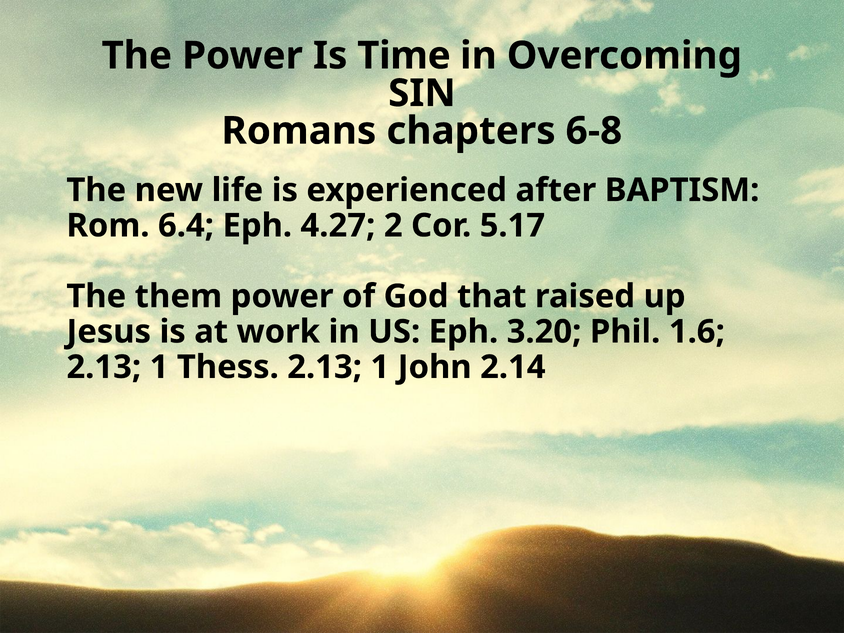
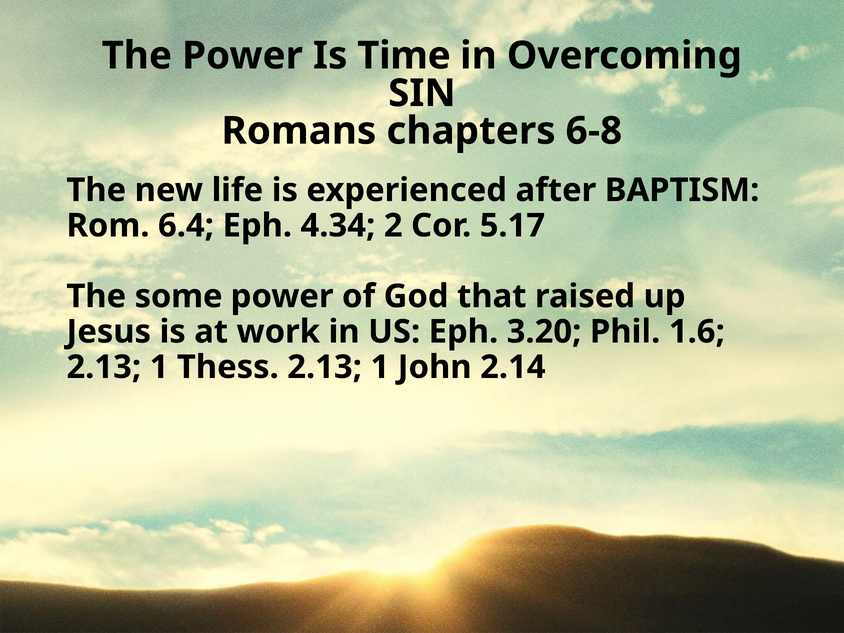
4.27: 4.27 -> 4.34
them: them -> some
